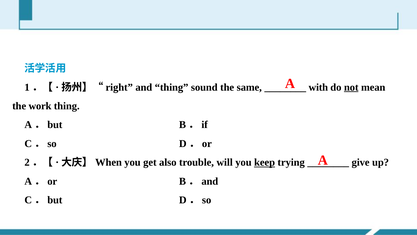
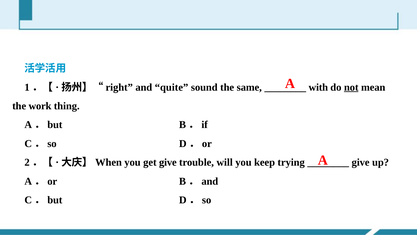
and thing: thing -> quite
get also: also -> give
keep underline: present -> none
